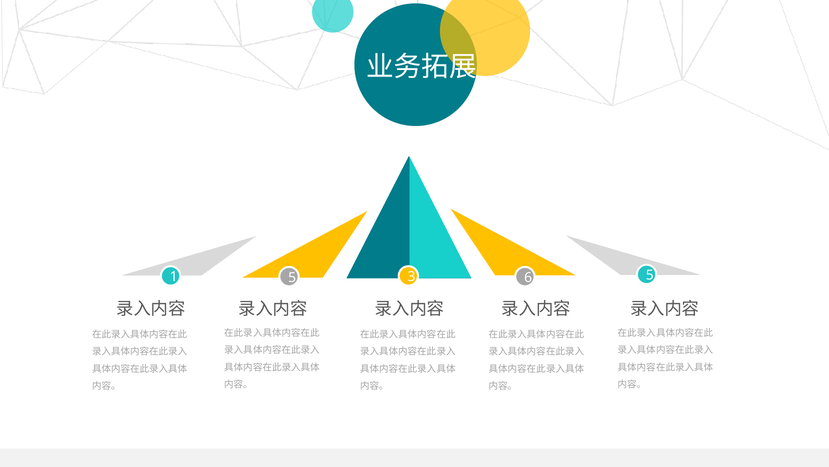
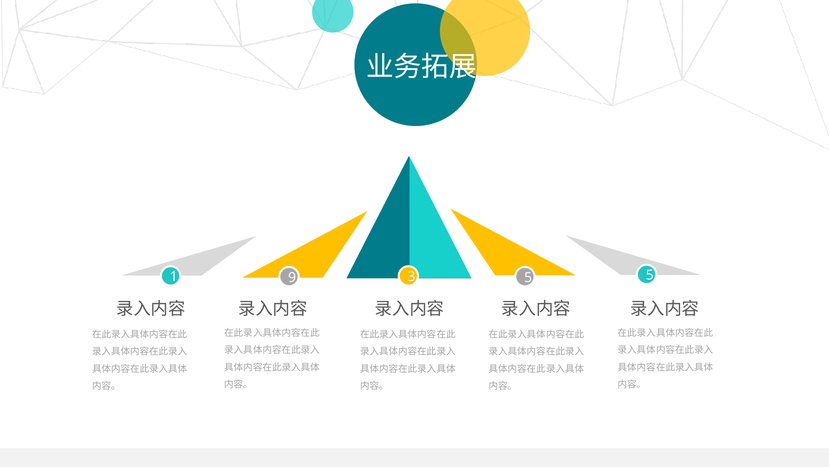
1 5: 5 -> 9
3 6: 6 -> 5
